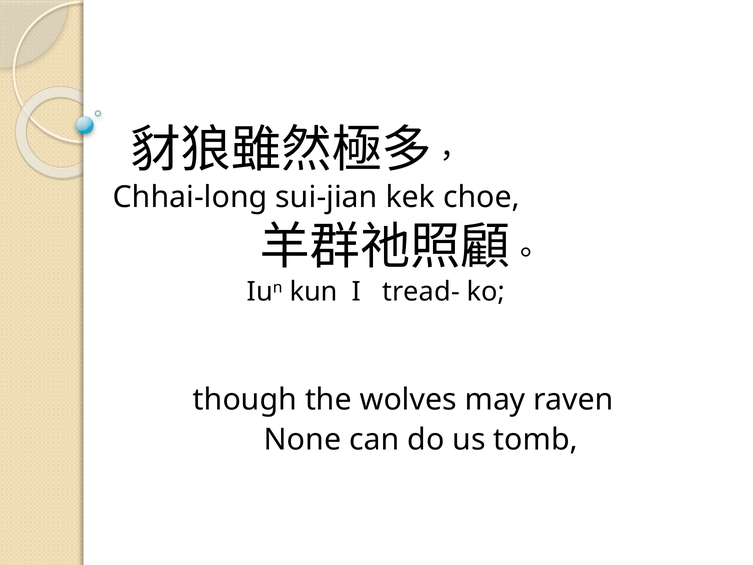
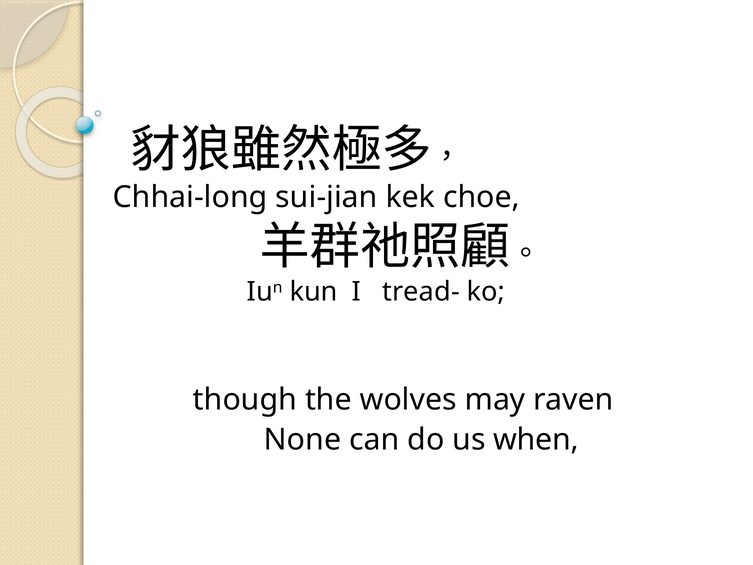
tomb: tomb -> when
